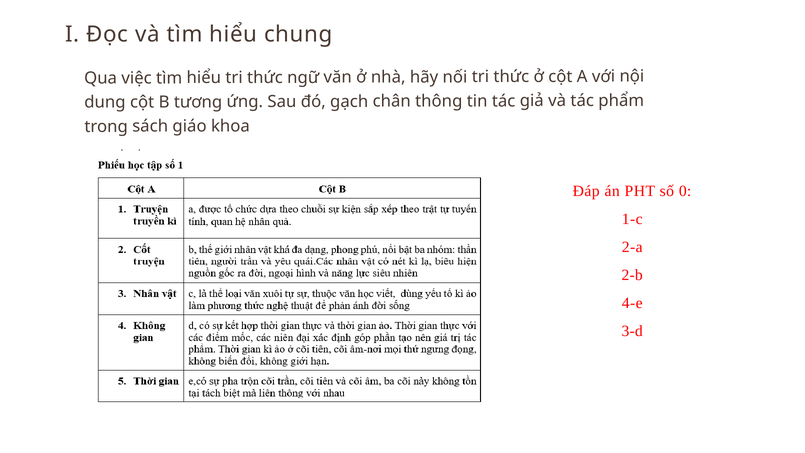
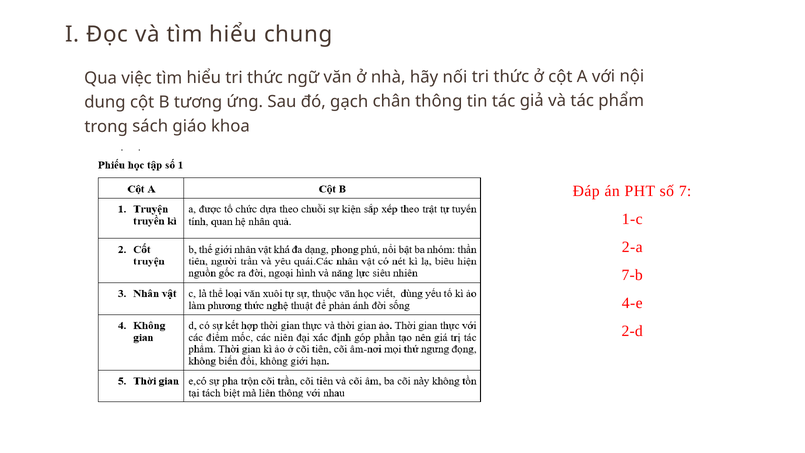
0: 0 -> 7
2-b: 2-b -> 7-b
3-d: 3-d -> 2-d
